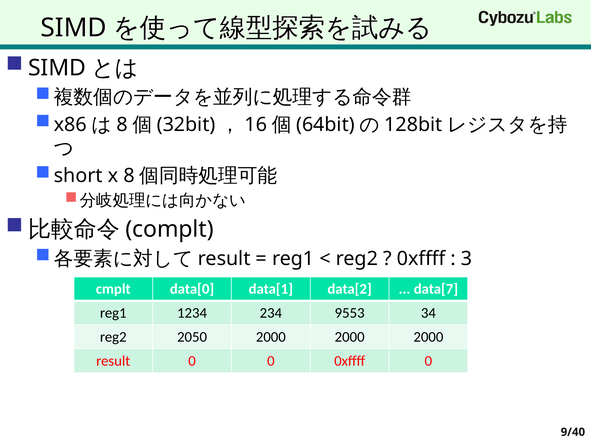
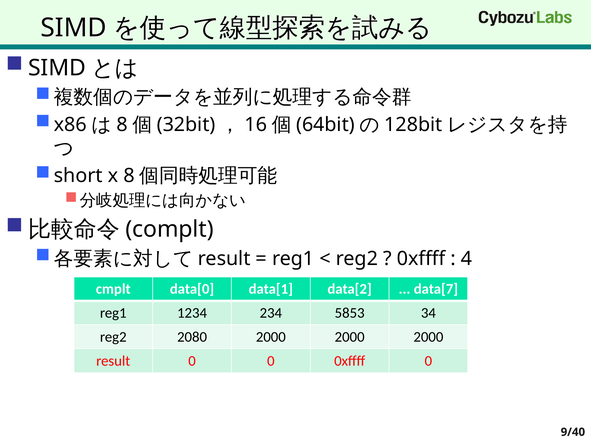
3: 3 -> 4
9553: 9553 -> 5853
2050: 2050 -> 2080
